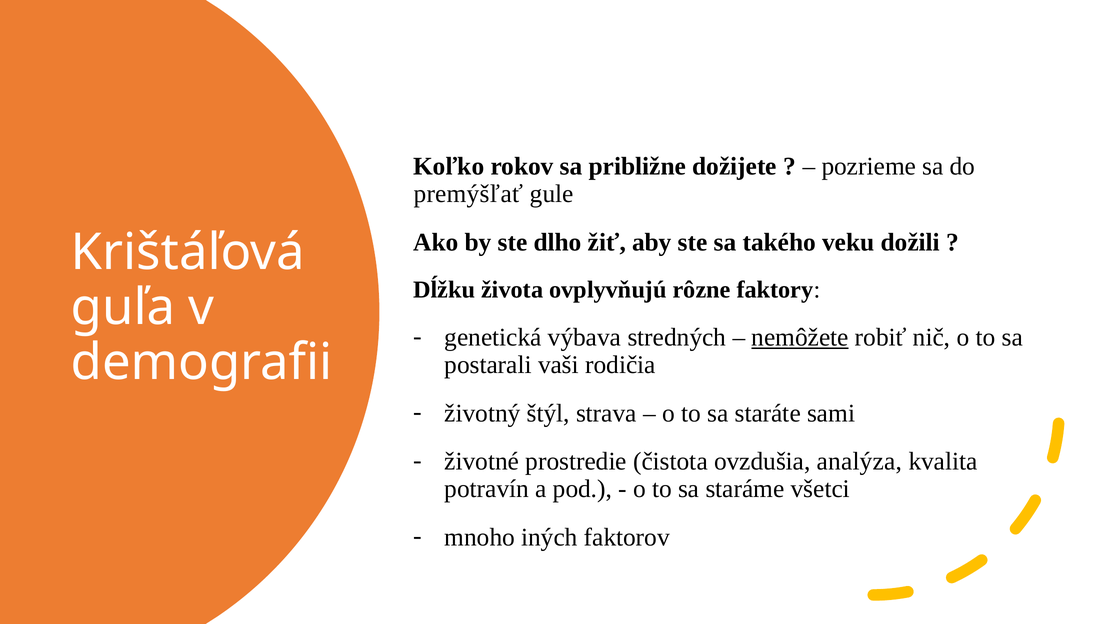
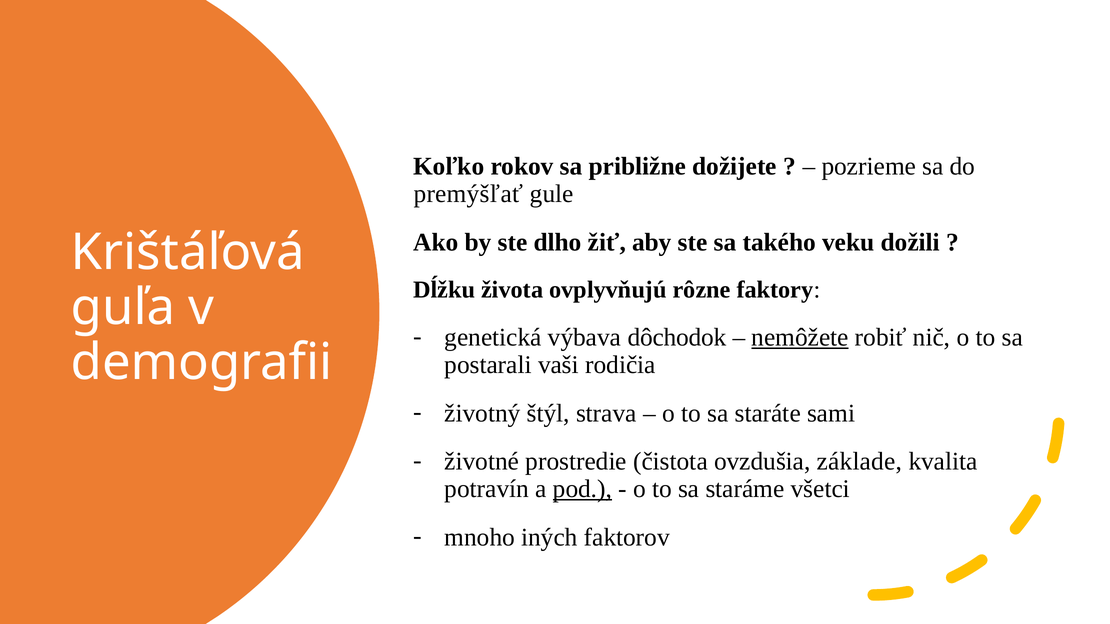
stredných: stredných -> dôchodok
analýza: analýza -> základe
pod underline: none -> present
